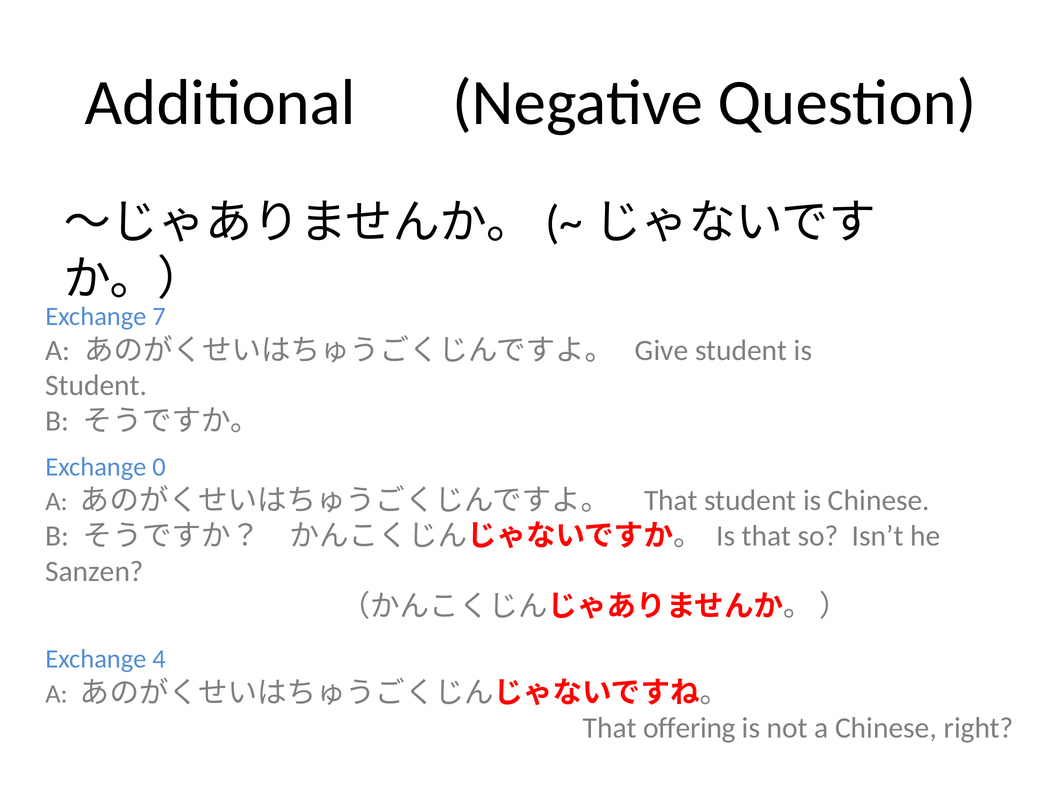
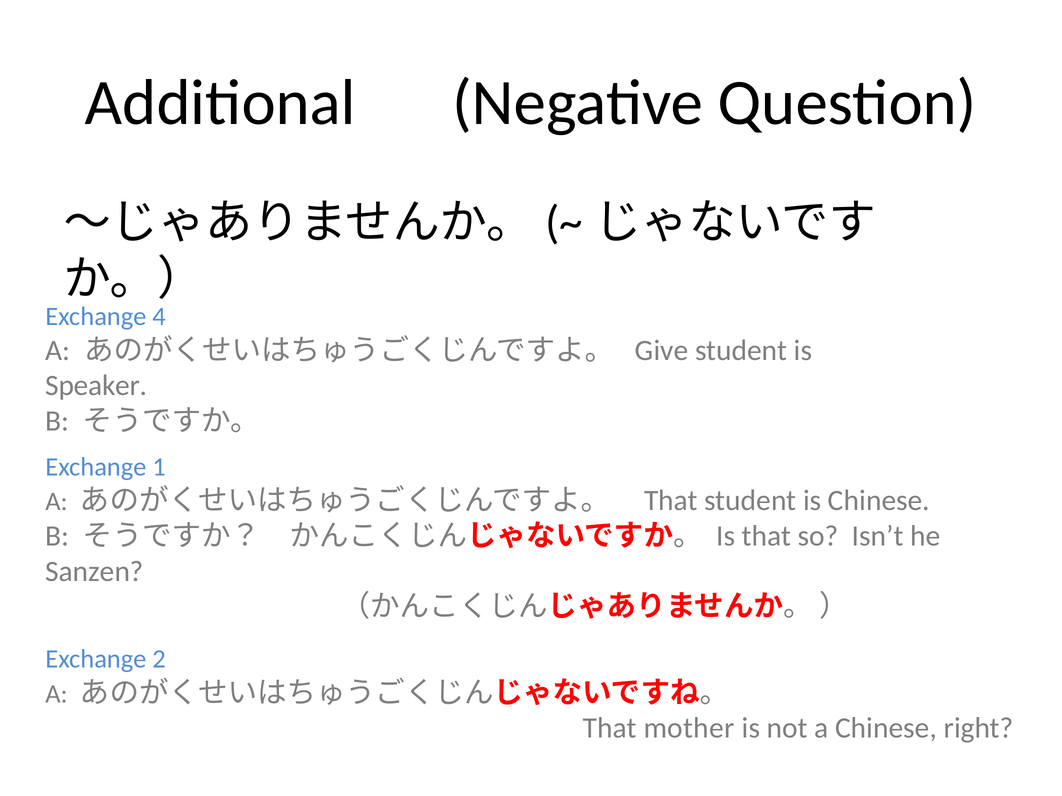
7: 7 -> 4
Student at (96, 386): Student -> Speaker
0: 0 -> 1
4: 4 -> 2
offering: offering -> mother
